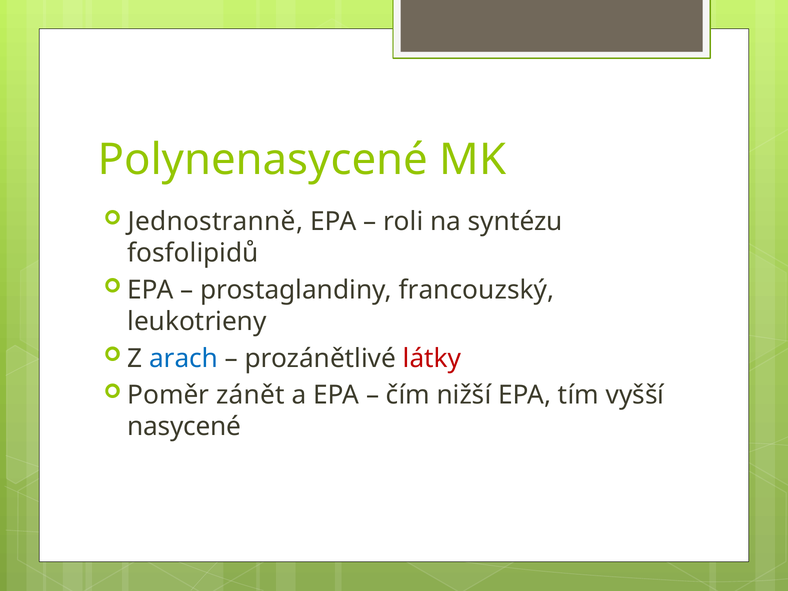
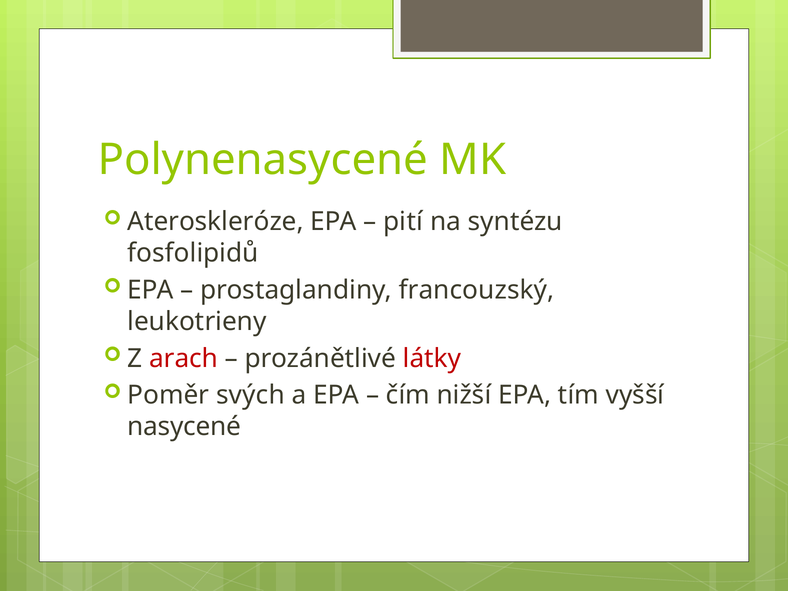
Jednostranně: Jednostranně -> Ateroskleróze
roli: roli -> pití
arach colour: blue -> red
zánět: zánět -> svých
